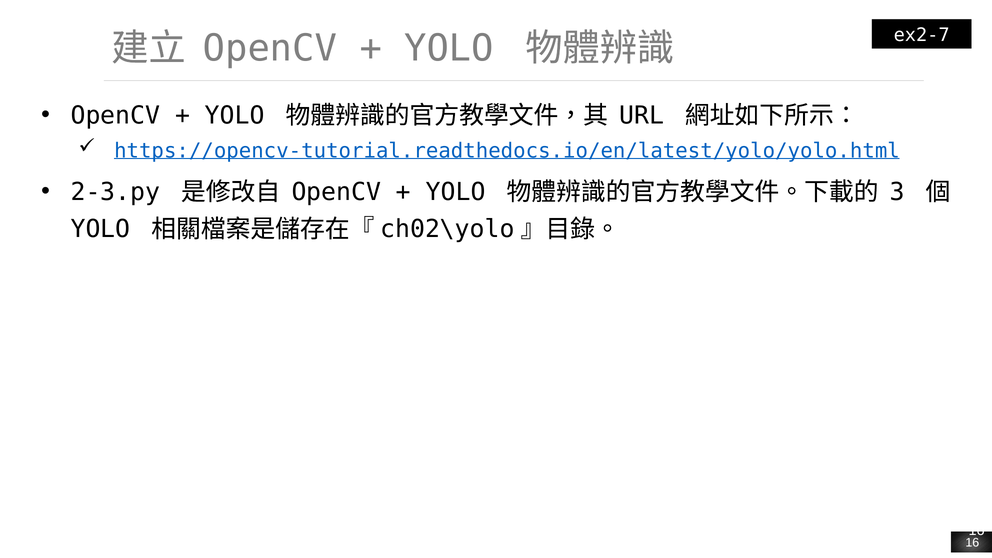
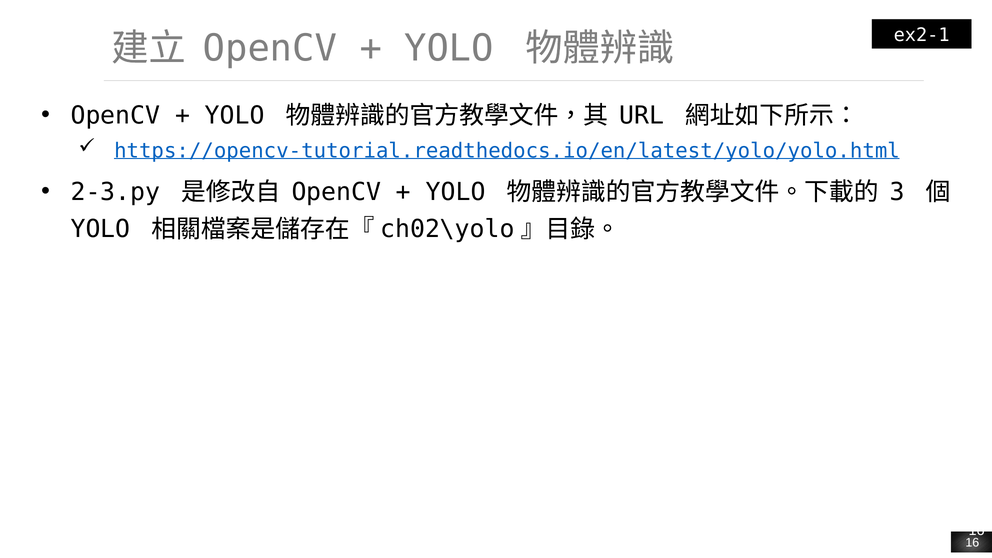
ex2-7: ex2-7 -> ex2-1
